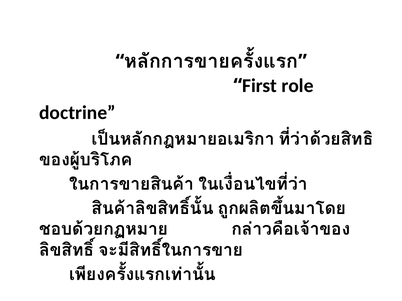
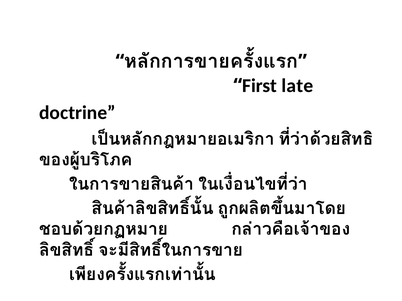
role: role -> late
